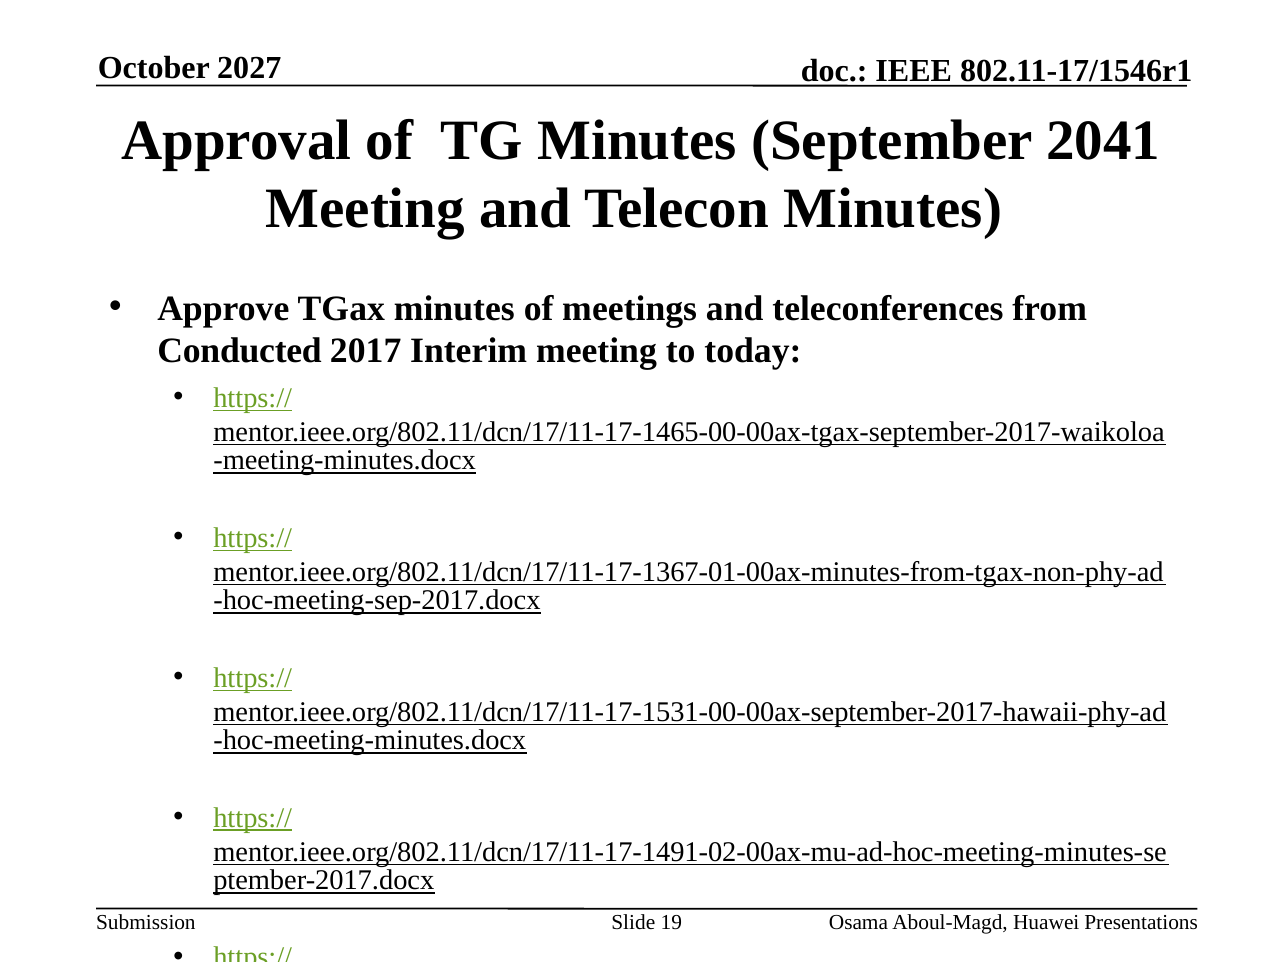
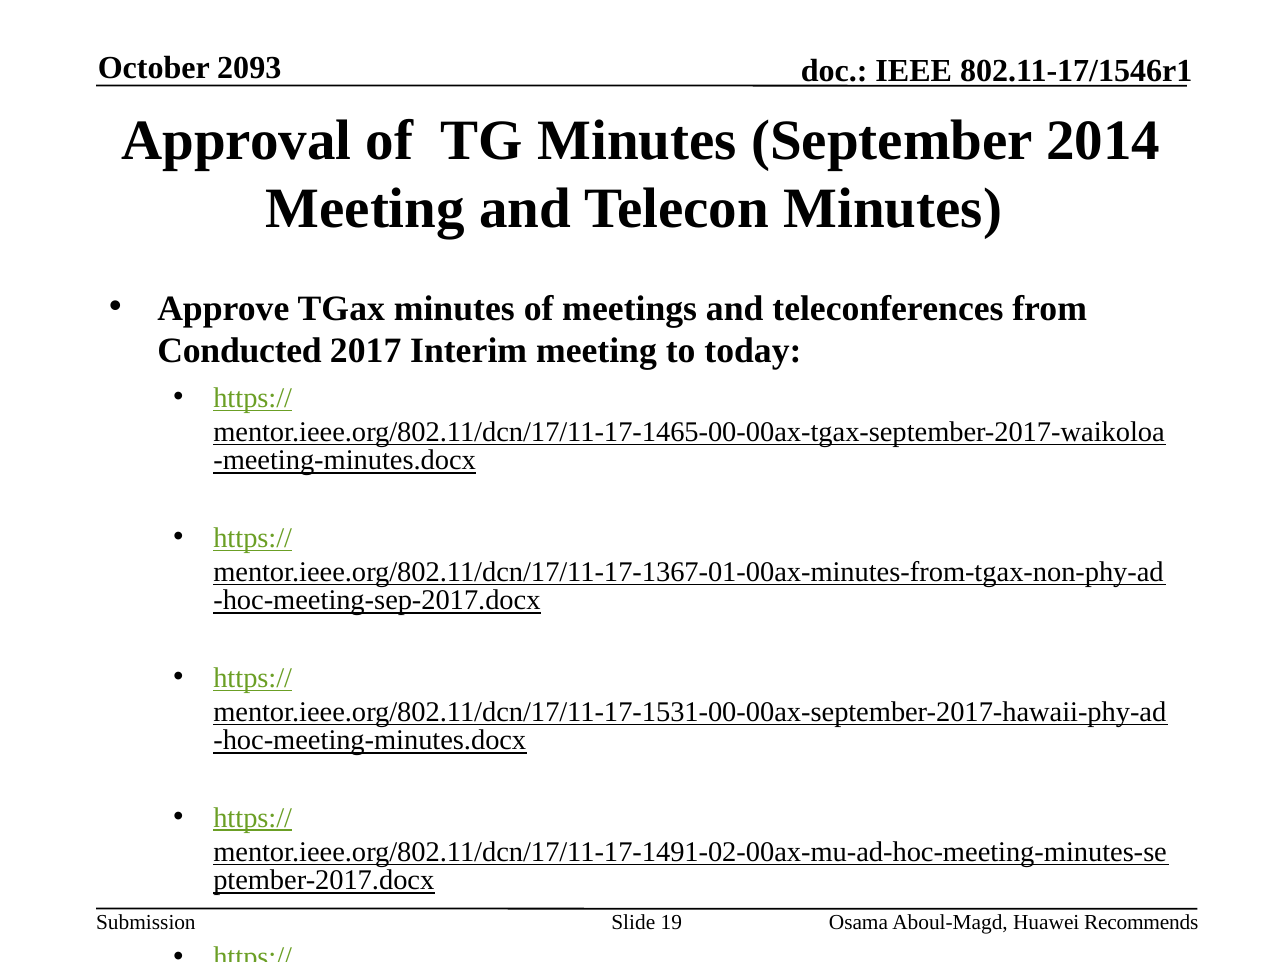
2027: 2027 -> 2093
2041: 2041 -> 2014
Presentations: Presentations -> Recommends
